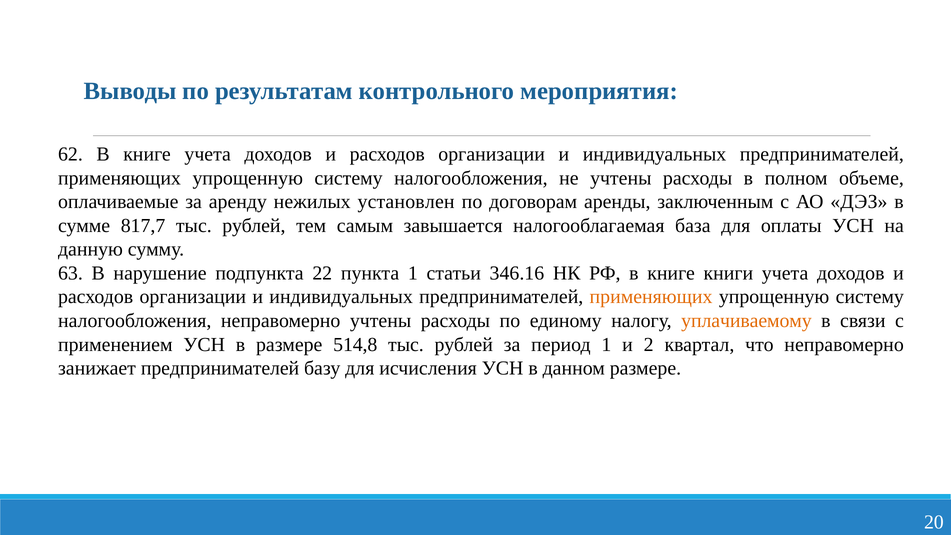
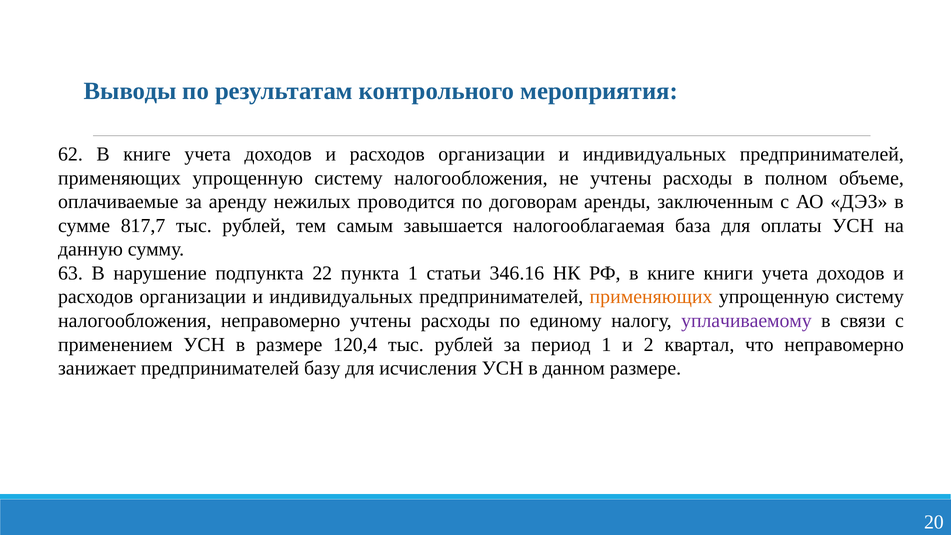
установлен: установлен -> проводится
уплачиваемому colour: orange -> purple
514,8: 514,8 -> 120,4
